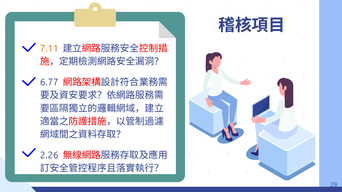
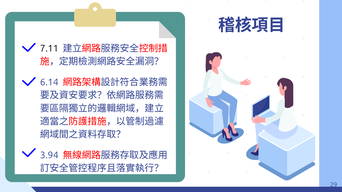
7.11 colour: orange -> black
6.77: 6.77 -> 6.14
2.26: 2.26 -> 3.94
